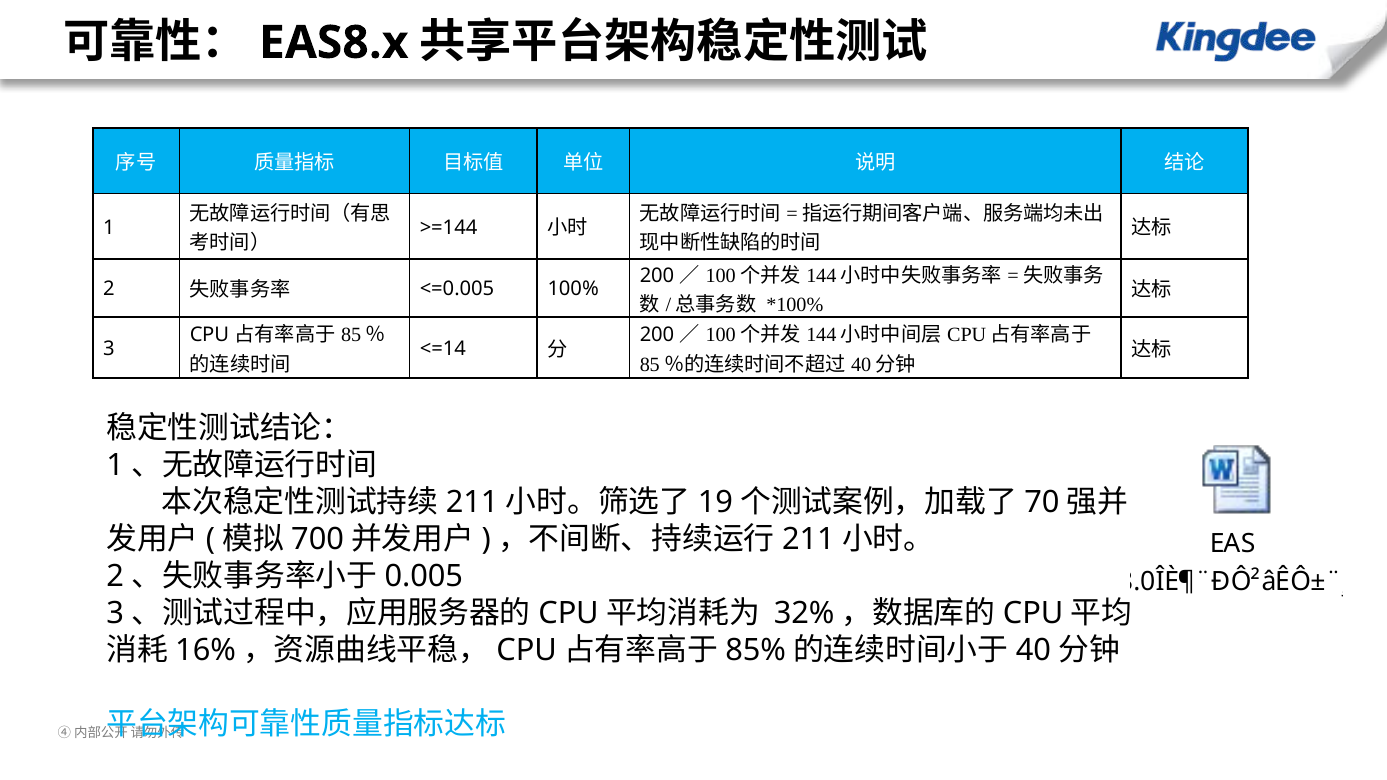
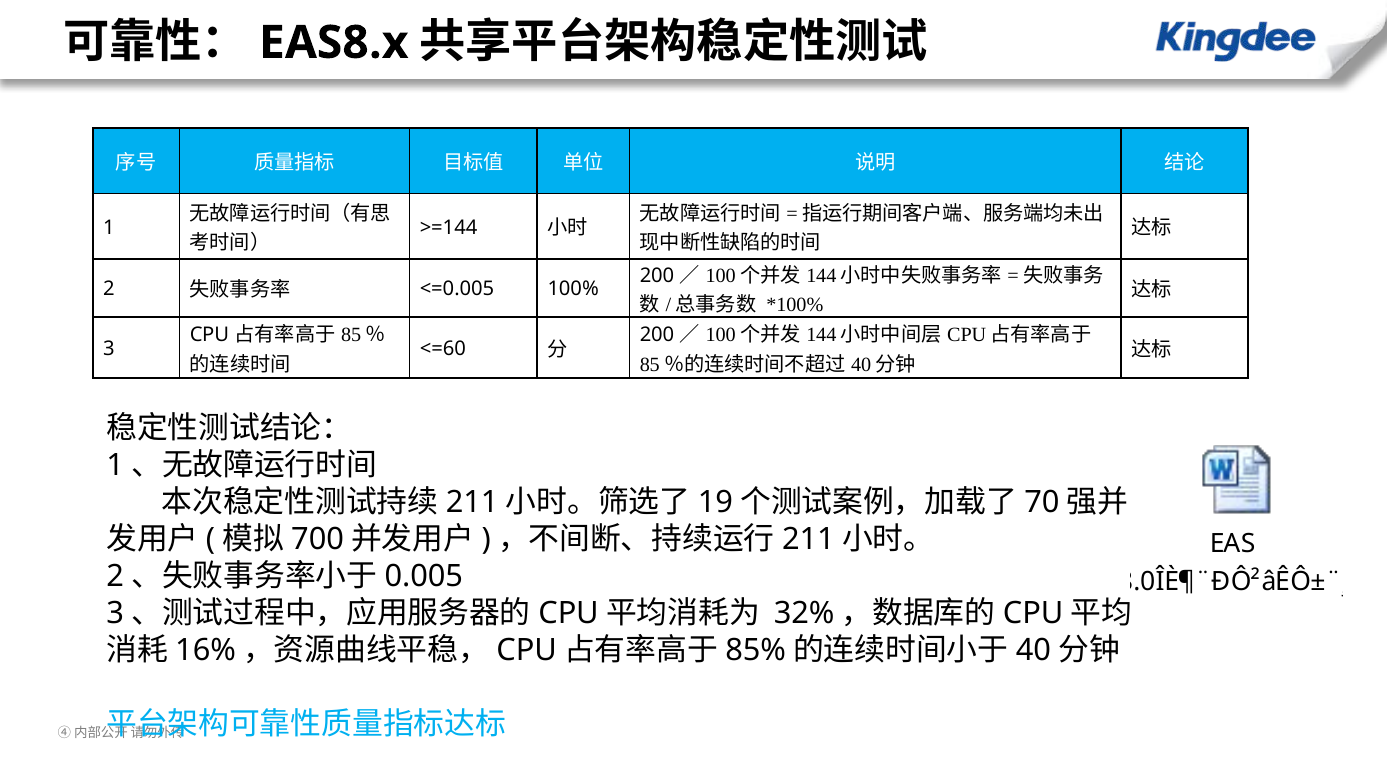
<=14: <=14 -> <=60
